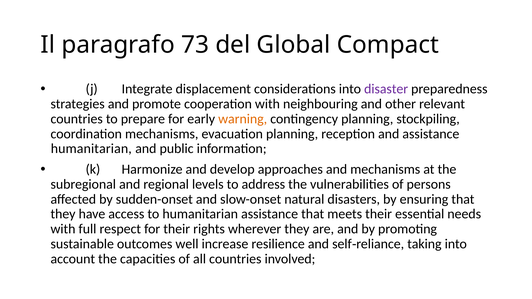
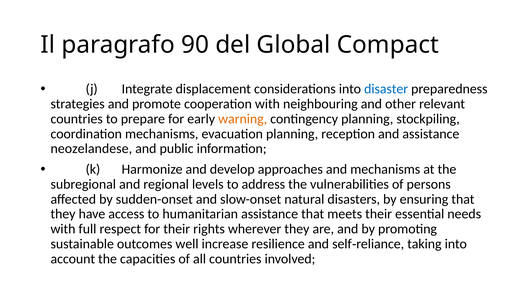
73: 73 -> 90
disaster colour: purple -> blue
humanitarian at (91, 149): humanitarian -> neozelandese
